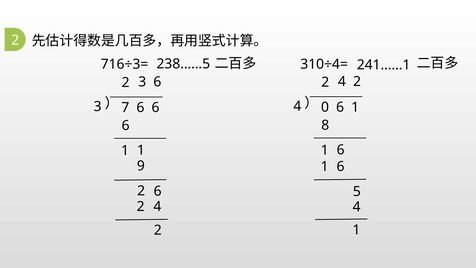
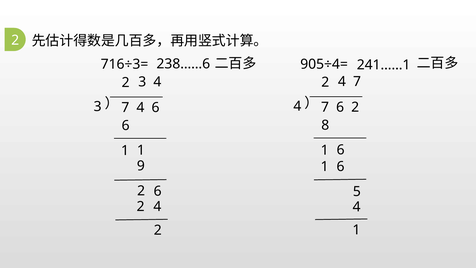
238……5: 238……5 -> 238……6
310÷4=: 310÷4= -> 905÷4=
2 at (357, 81): 2 -> 7
3 6: 6 -> 4
0 at (325, 107): 0 -> 7
1 at (355, 107): 1 -> 2
7 6: 6 -> 4
